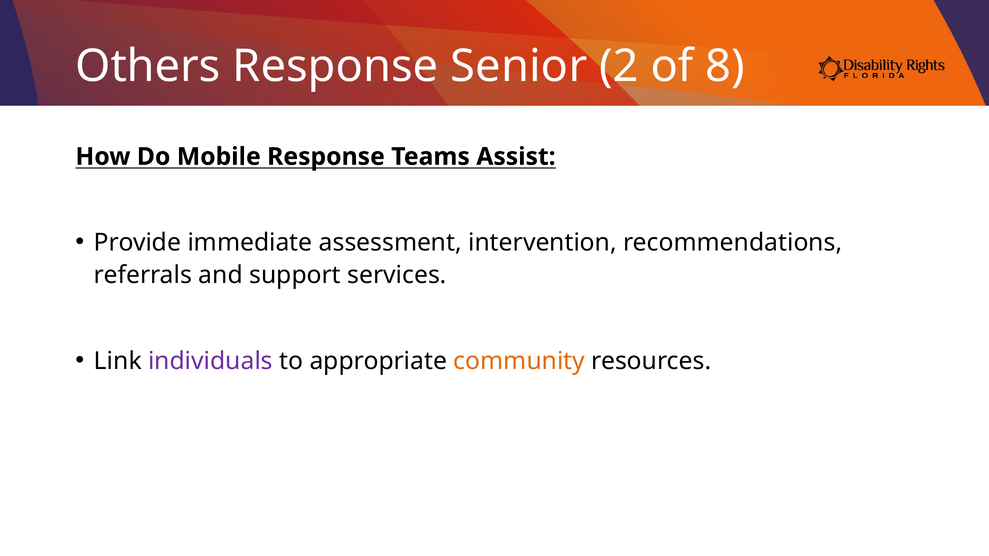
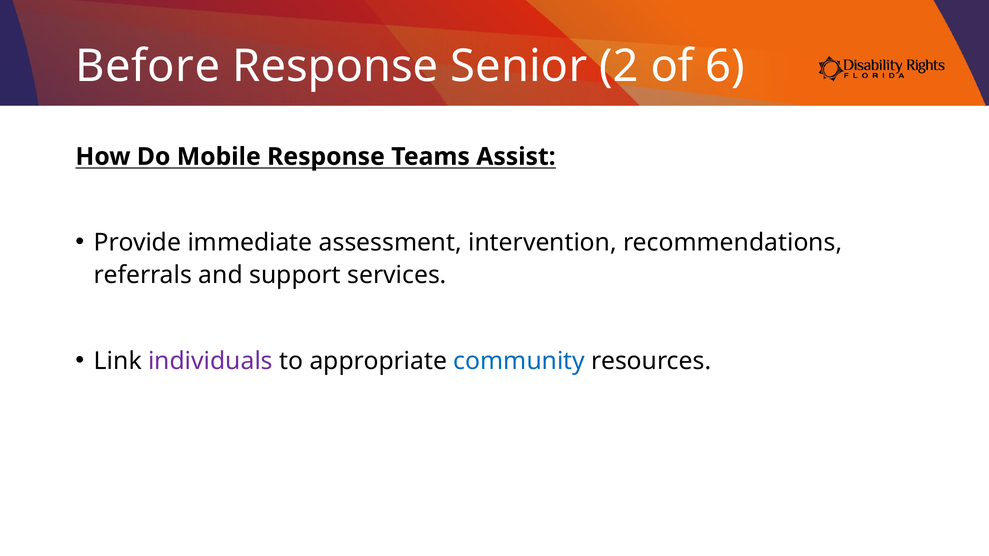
Others: Others -> Before
8: 8 -> 6
community colour: orange -> blue
